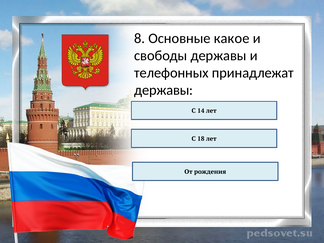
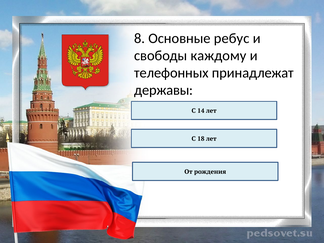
какое: какое -> ребус
свободы державы: державы -> каждому
